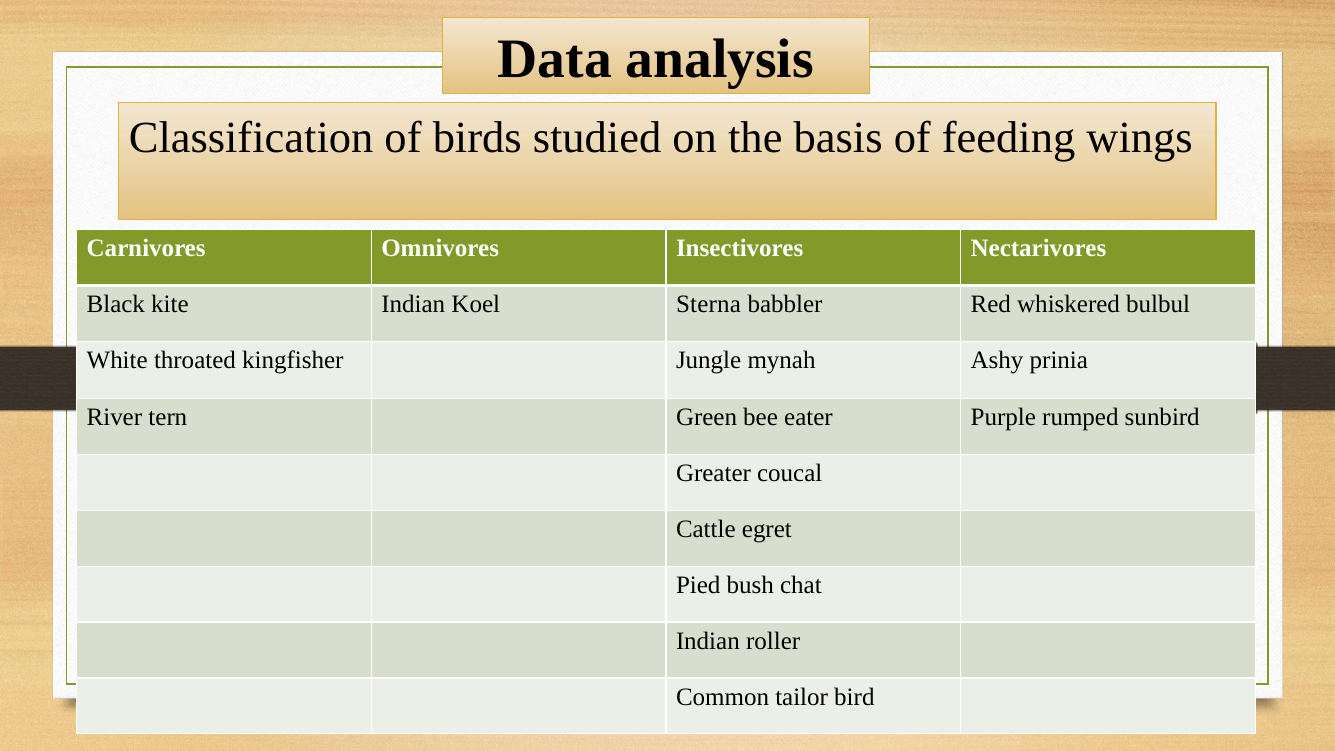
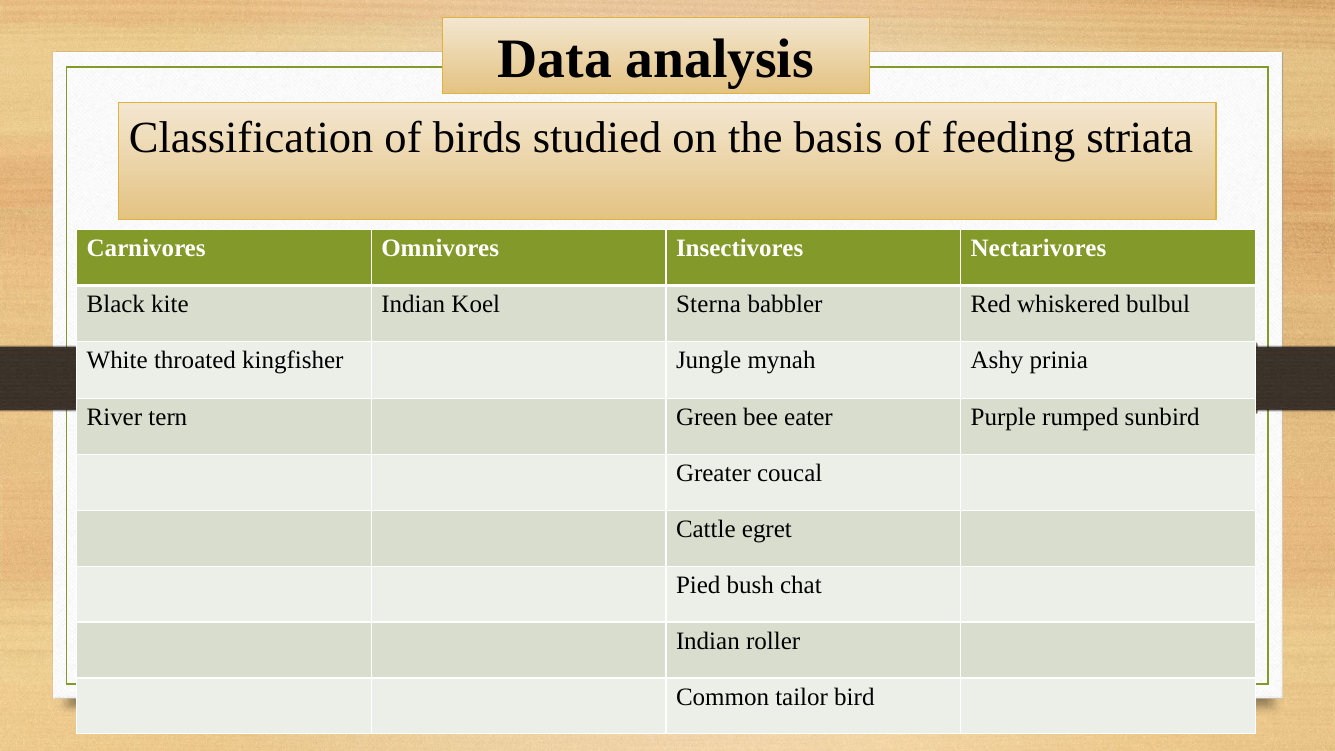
wings: wings -> striata
